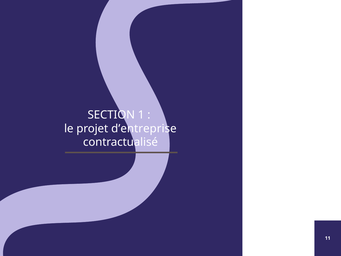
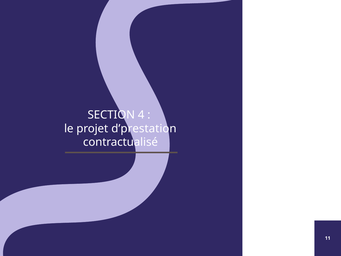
1: 1 -> 4
d’entreprise: d’entreprise -> d’prestation
